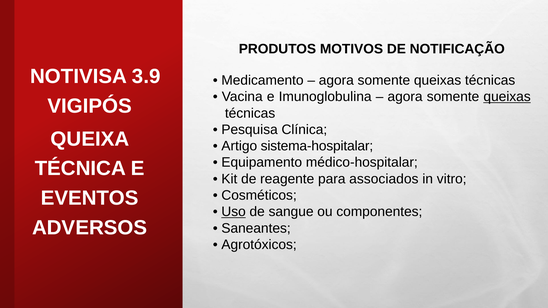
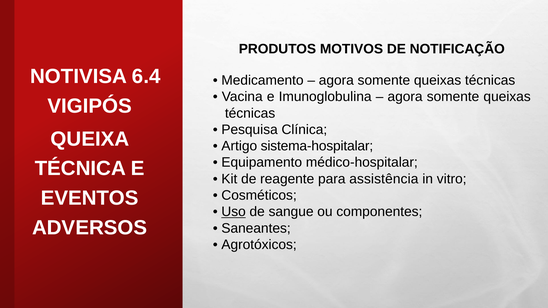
3.9: 3.9 -> 6.4
queixas at (507, 97) underline: present -> none
associados: associados -> assistência
